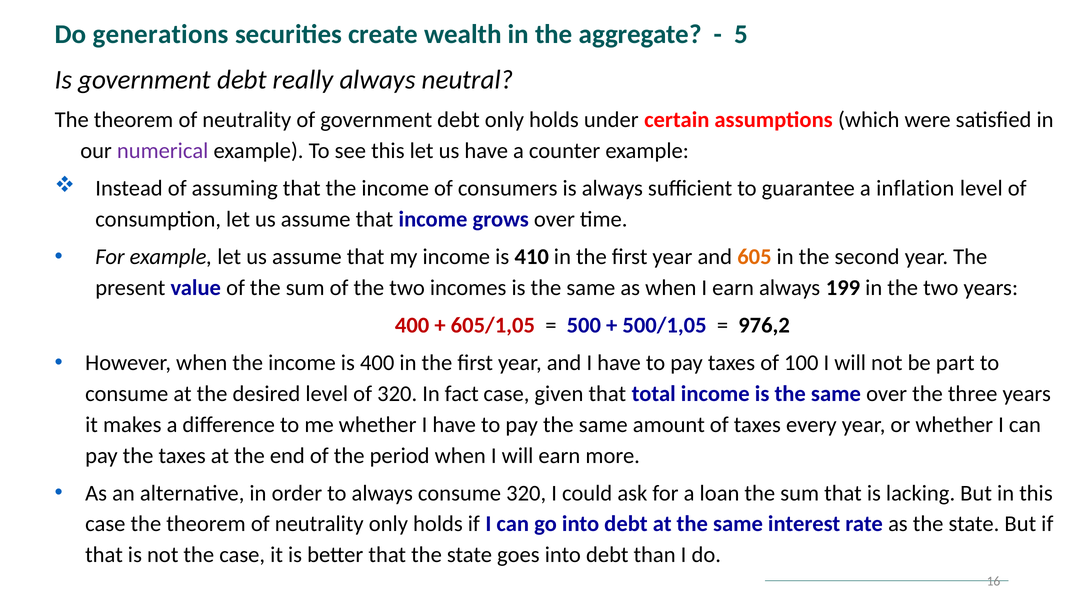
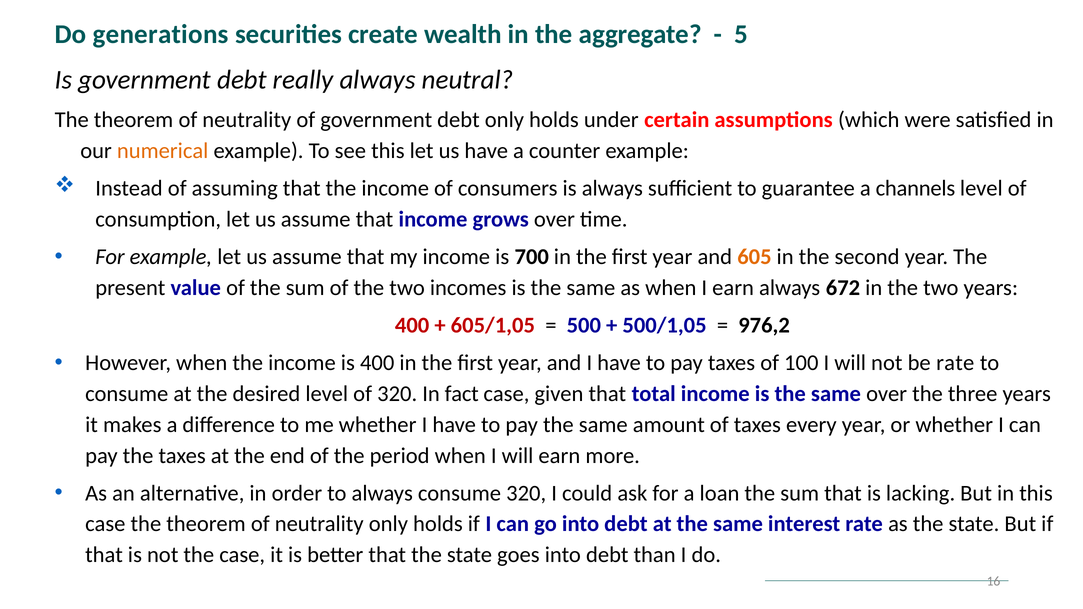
numerical colour: purple -> orange
inflation: inflation -> channels
410: 410 -> 700
199: 199 -> 672
be part: part -> rate
